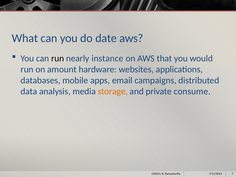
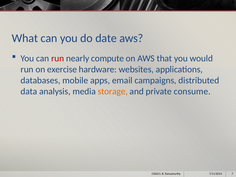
run at (58, 58) colour: black -> red
instance: instance -> compute
amount: amount -> exercise
